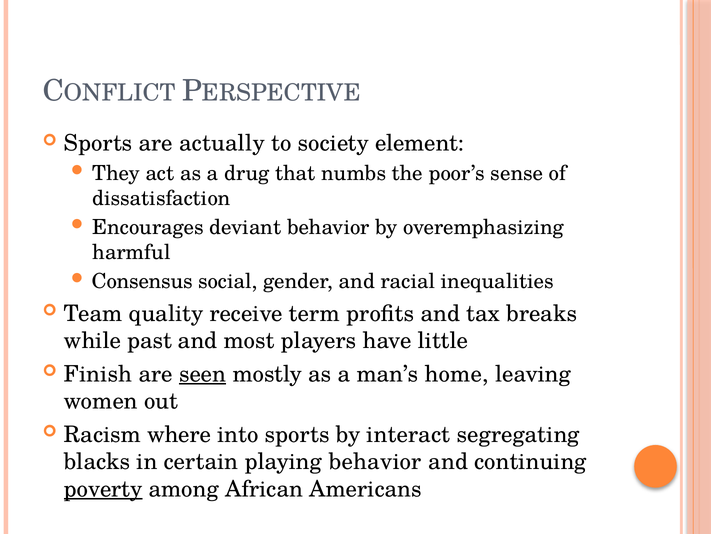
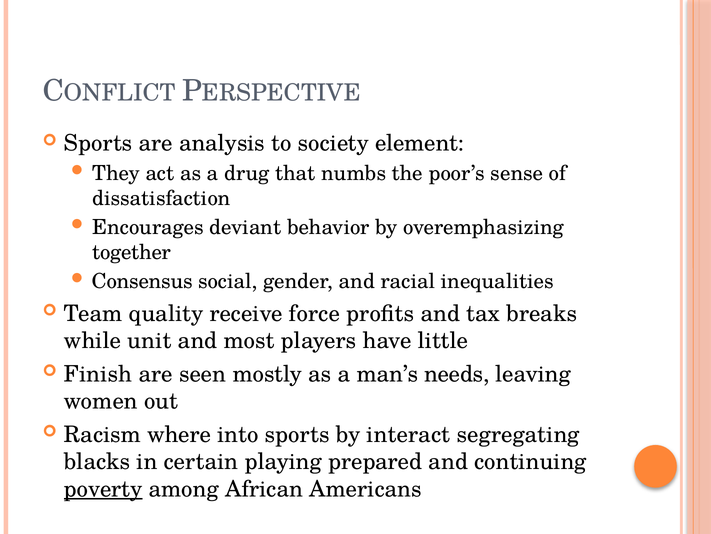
actually: actually -> analysis
harmful: harmful -> together
term: term -> force
past: past -> unit
seen underline: present -> none
home: home -> needs
playing behavior: behavior -> prepared
